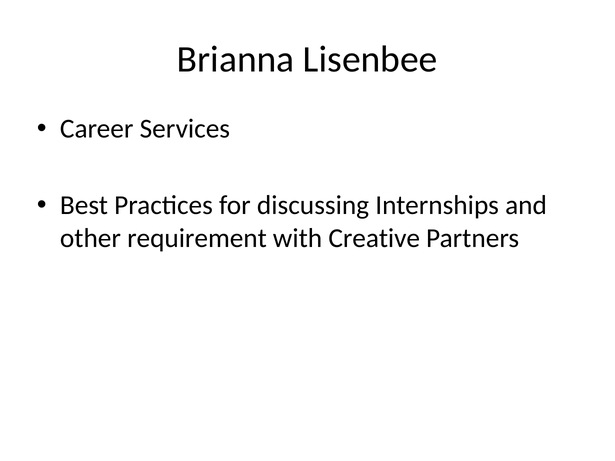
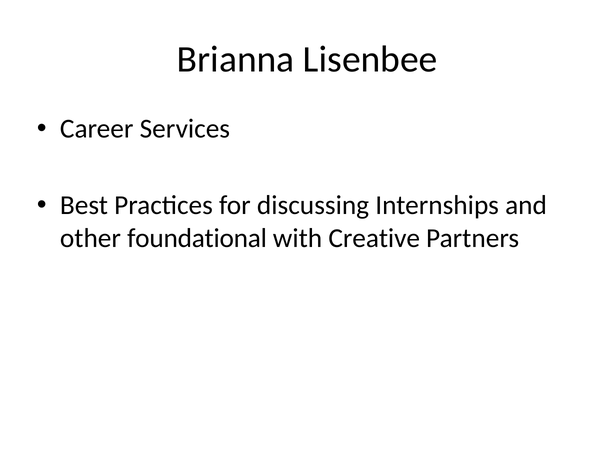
requirement: requirement -> foundational
